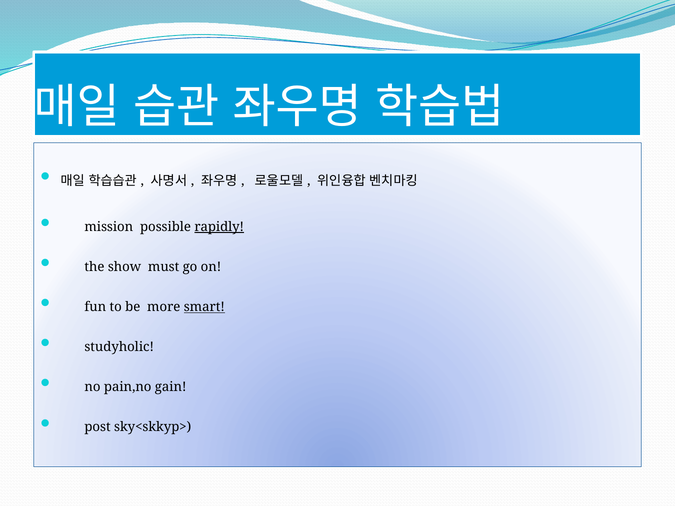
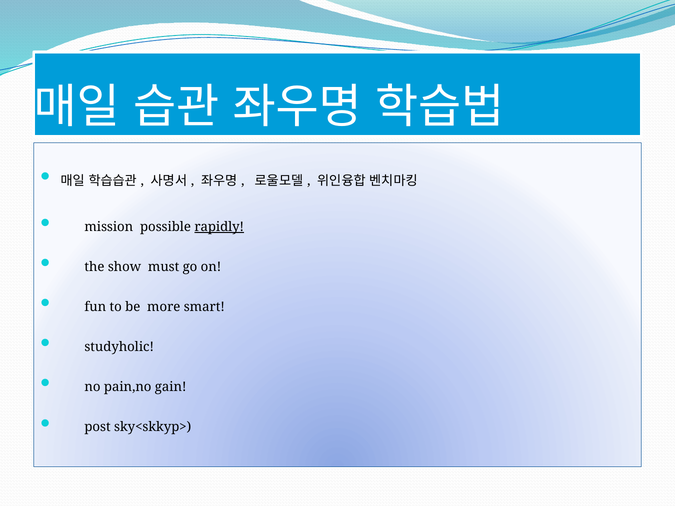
smart underline: present -> none
